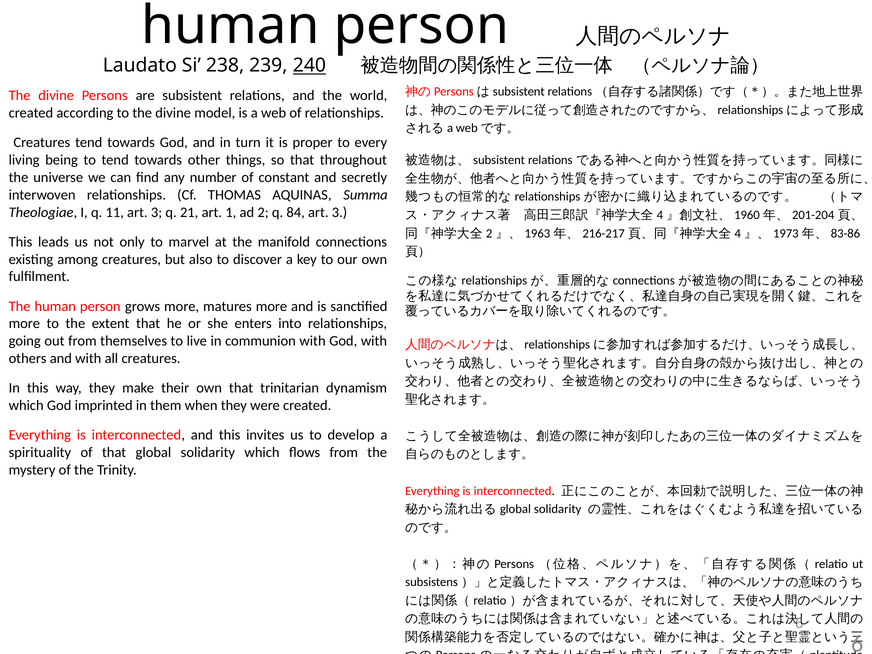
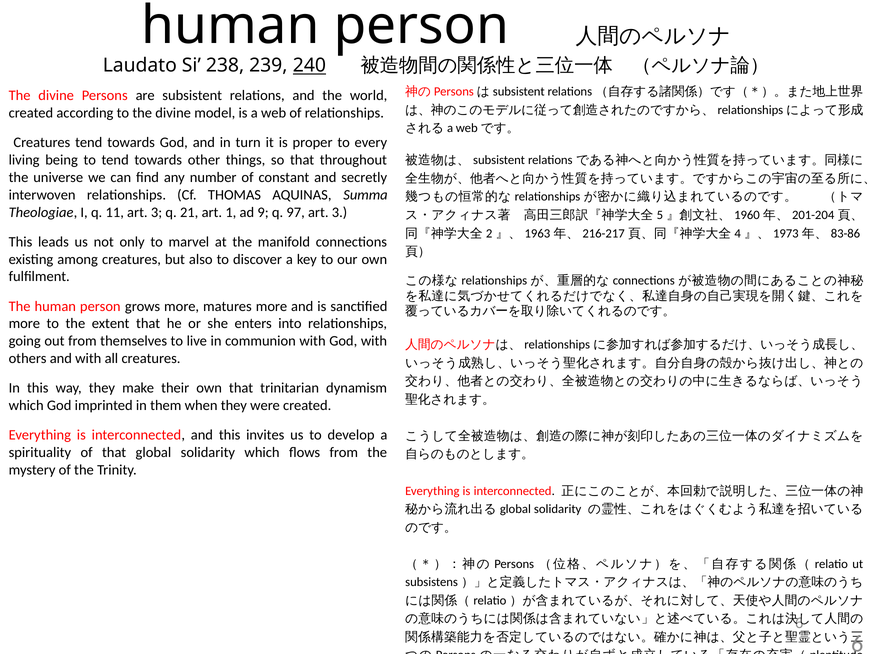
ad 2: 2 -> 9
84: 84 -> 97
4 at (660, 215): 4 -> 5
